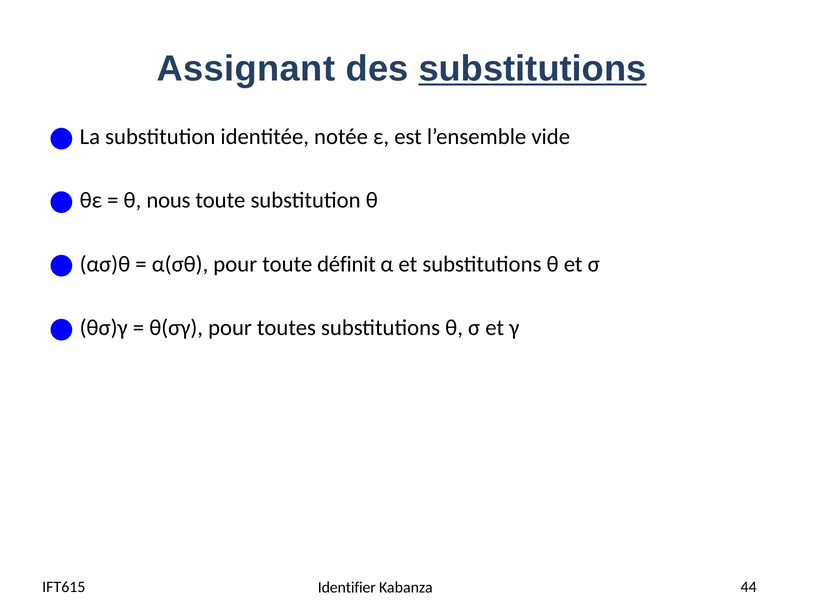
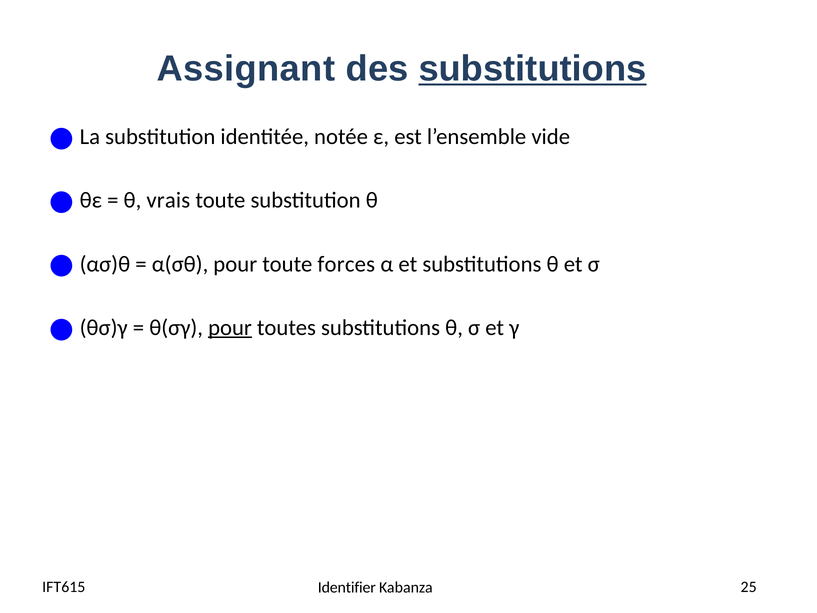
nous: nous -> vrais
définit: définit -> forces
pour at (230, 328) underline: none -> present
44: 44 -> 25
